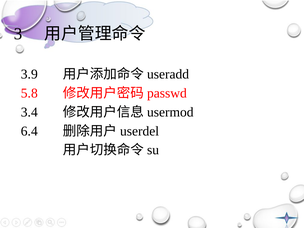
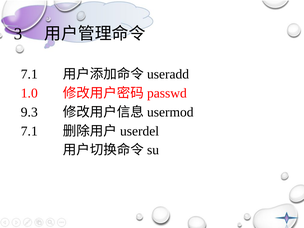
3.9 at (29, 74): 3.9 -> 7.1
5.8: 5.8 -> 1.0
3.4: 3.4 -> 9.3
6.4 at (29, 131): 6.4 -> 7.1
